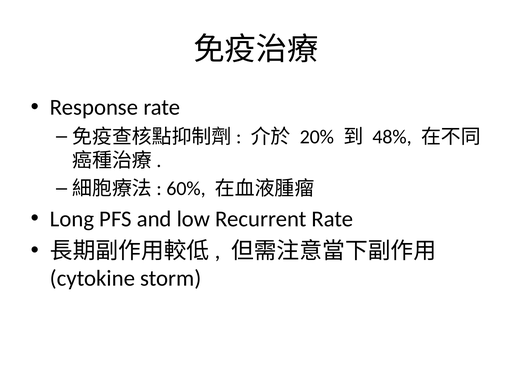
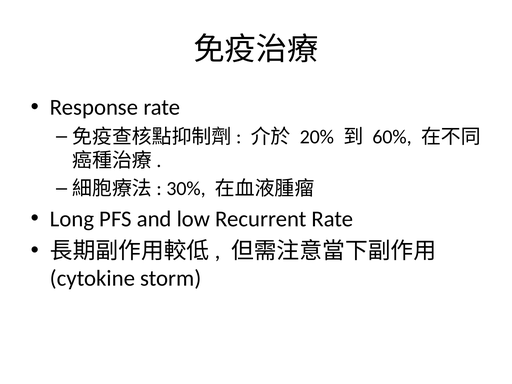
48%: 48% -> 60%
60%: 60% -> 30%
